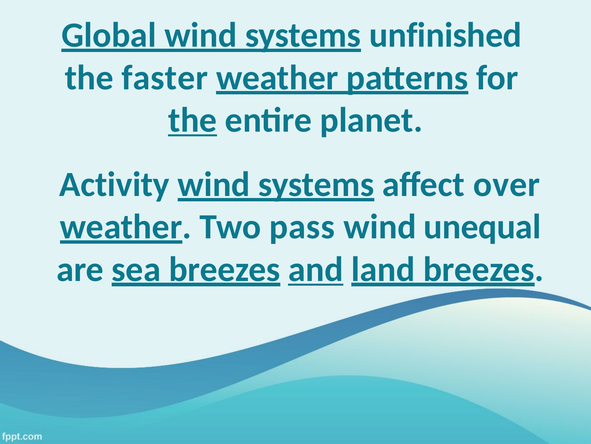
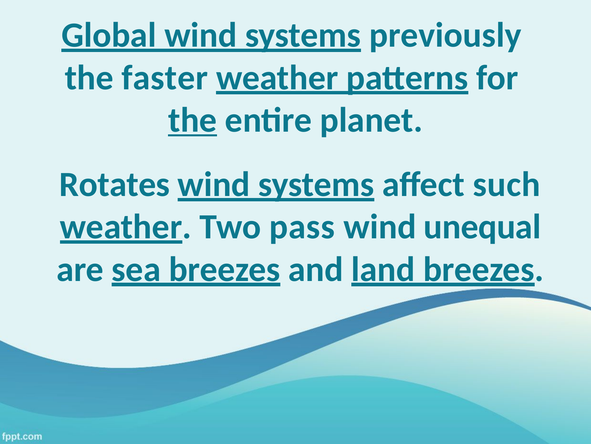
unfinished: unfinished -> previously
Activity: Activity -> Rotates
over: over -> such
and underline: present -> none
